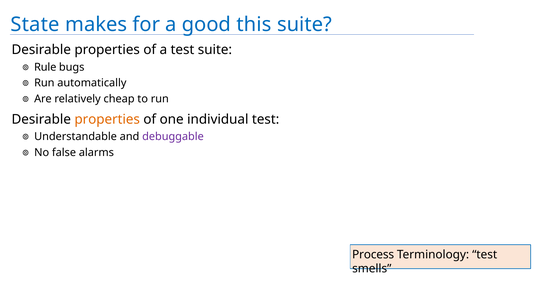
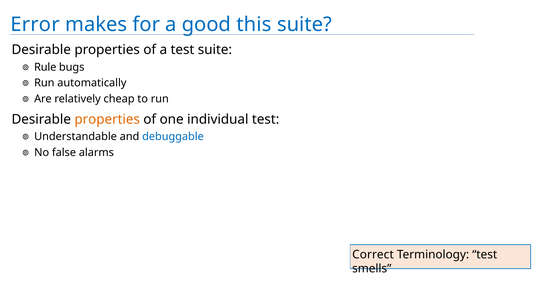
State: State -> Error
debuggable colour: purple -> blue
Process: Process -> Correct
